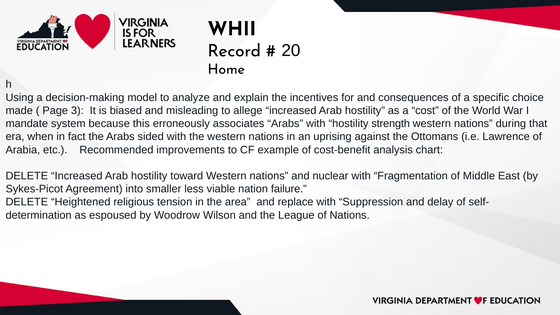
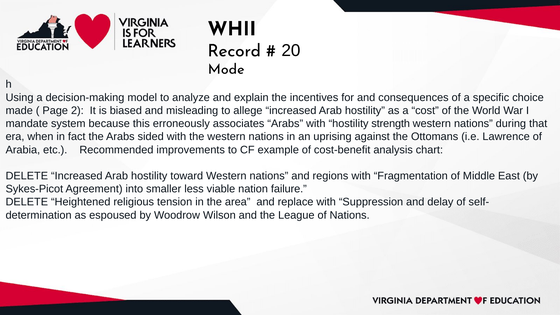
Home: Home -> Mode
3: 3 -> 2
nuclear: nuclear -> regions
